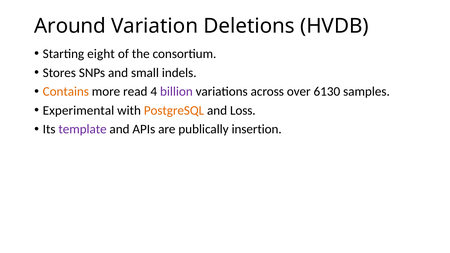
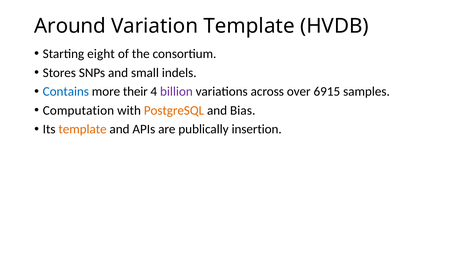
Variation Deletions: Deletions -> Template
Contains colour: orange -> blue
read: read -> their
6130: 6130 -> 6915
Experimental: Experimental -> Computation
Loss: Loss -> Bias
template at (83, 129) colour: purple -> orange
